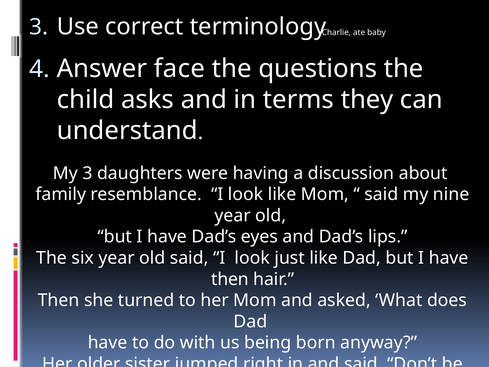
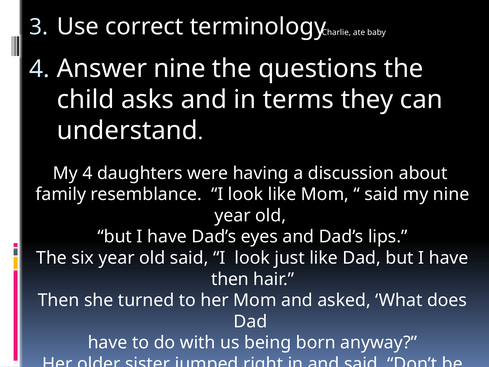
Answer face: face -> nine
My 3: 3 -> 4
